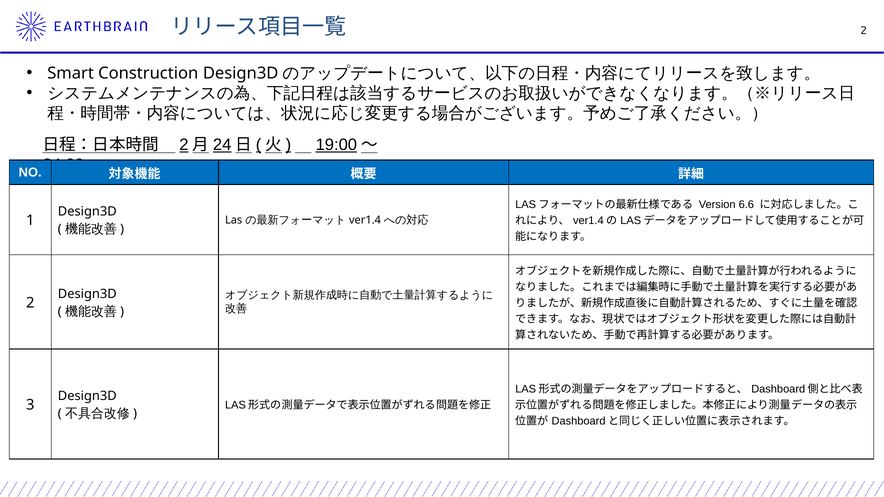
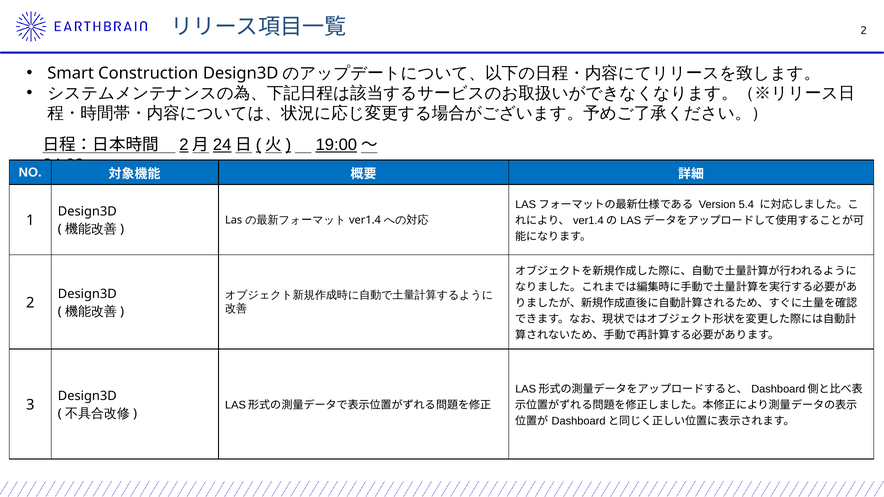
6.6: 6.6 -> 5.4
